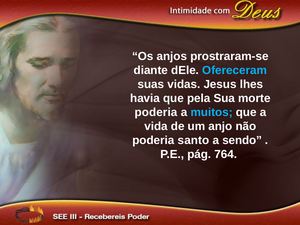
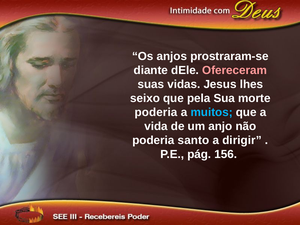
Ofereceram colour: light blue -> pink
havia: havia -> seixo
sendo: sendo -> dirigir
764: 764 -> 156
